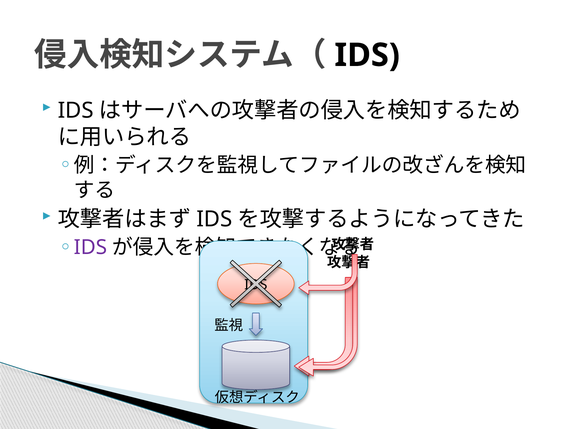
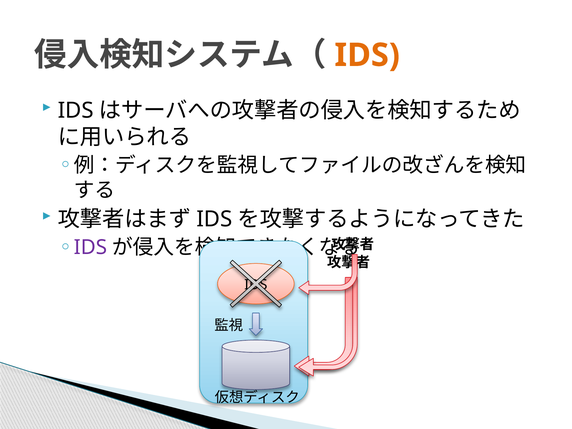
IDS at (367, 55) colour: black -> orange
